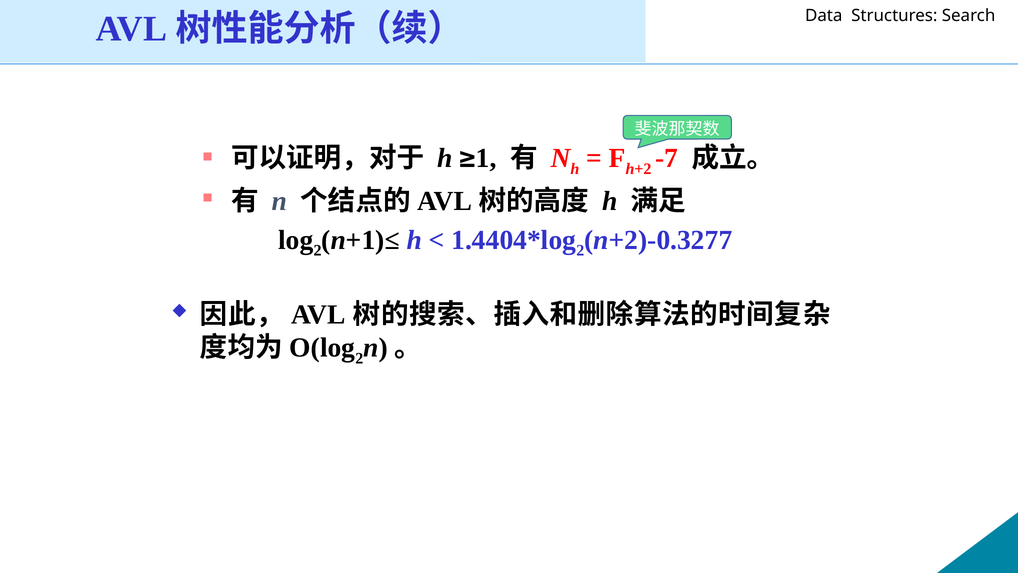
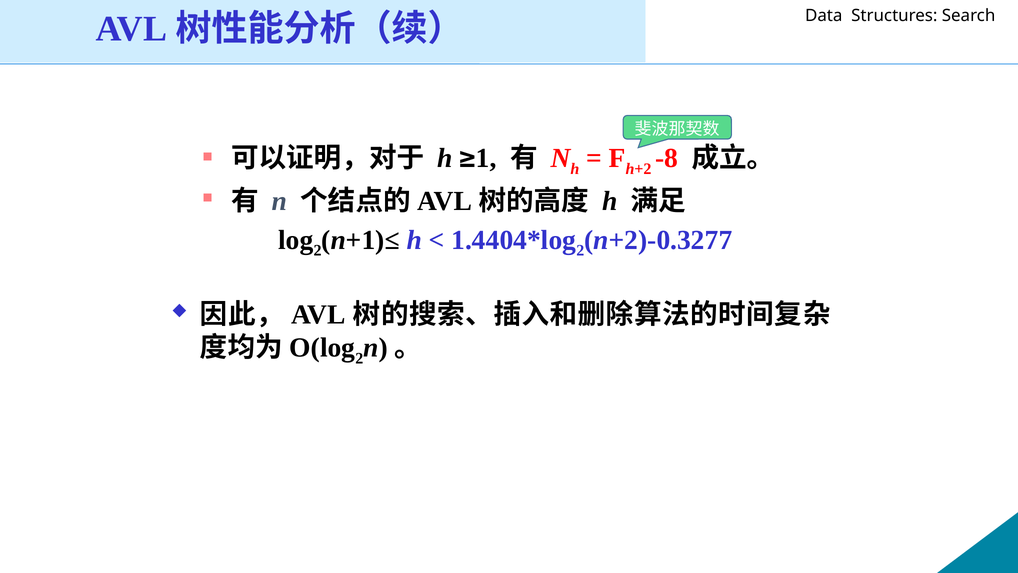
-7: -7 -> -8
